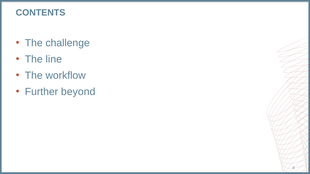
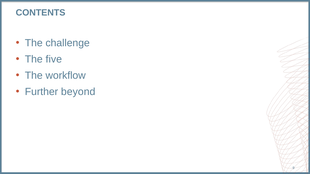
line: line -> five
